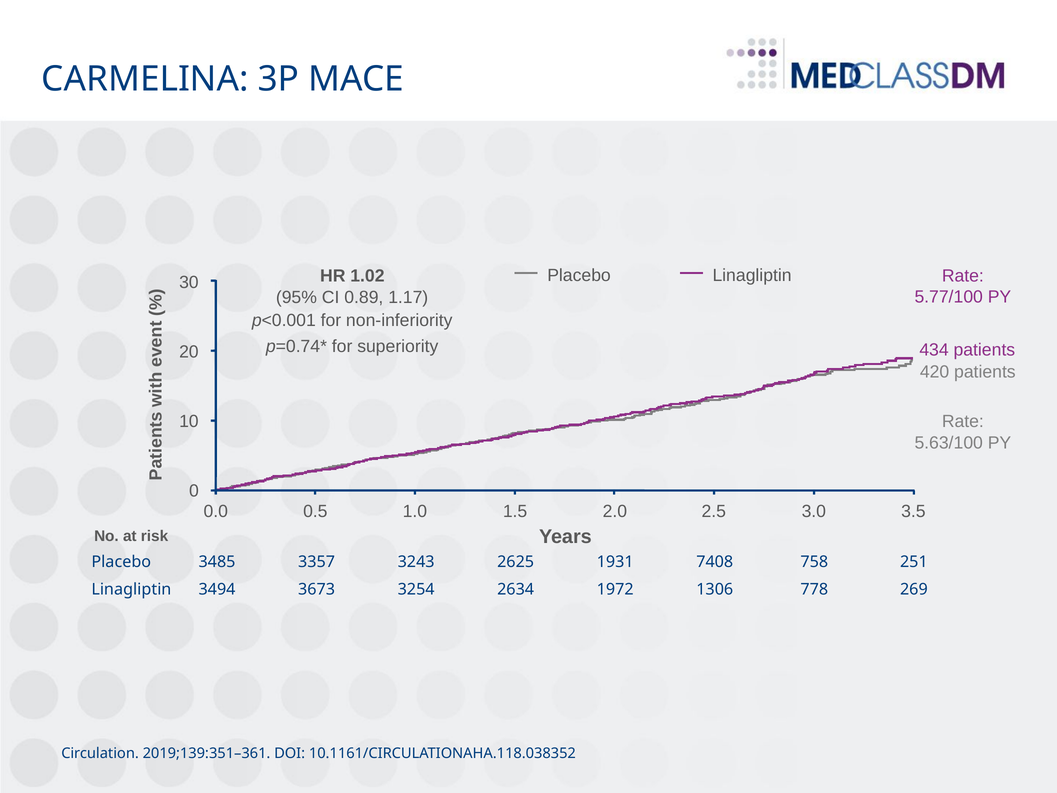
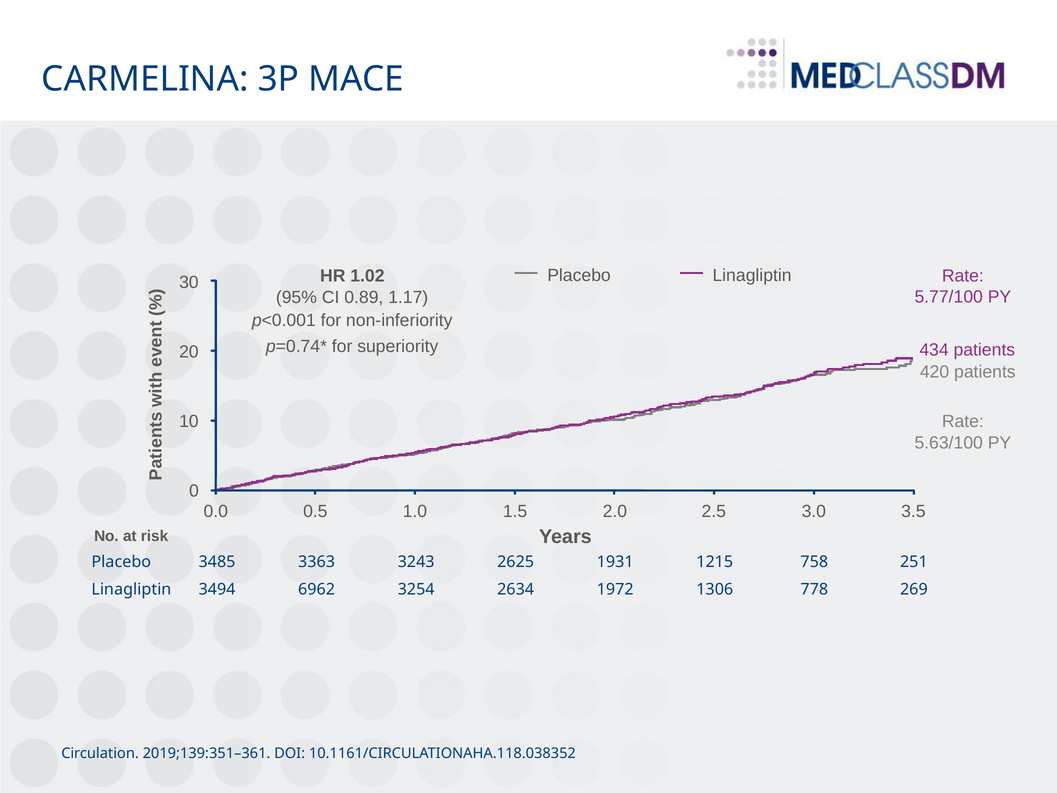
3357: 3357 -> 3363
7408: 7408 -> 1215
3673: 3673 -> 6962
